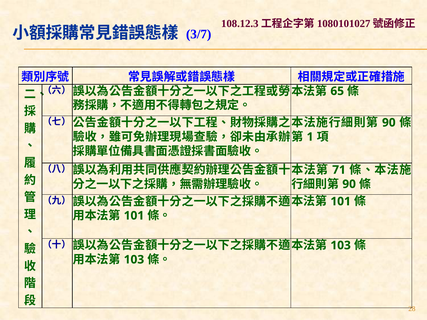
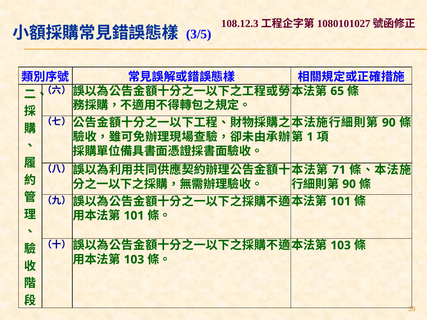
3/7: 3/7 -> 3/5
